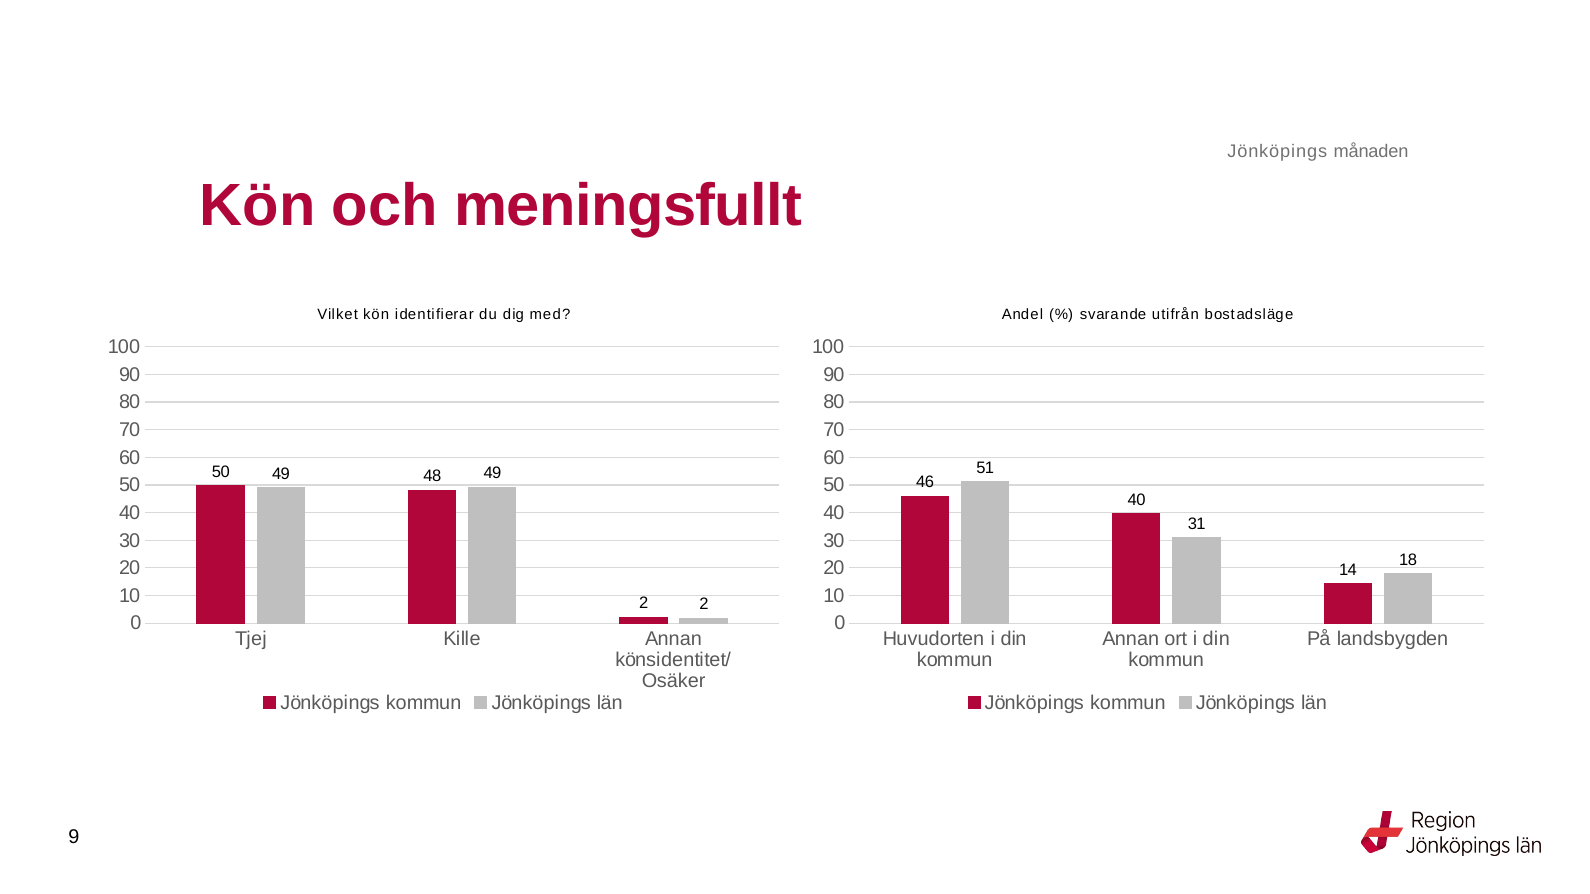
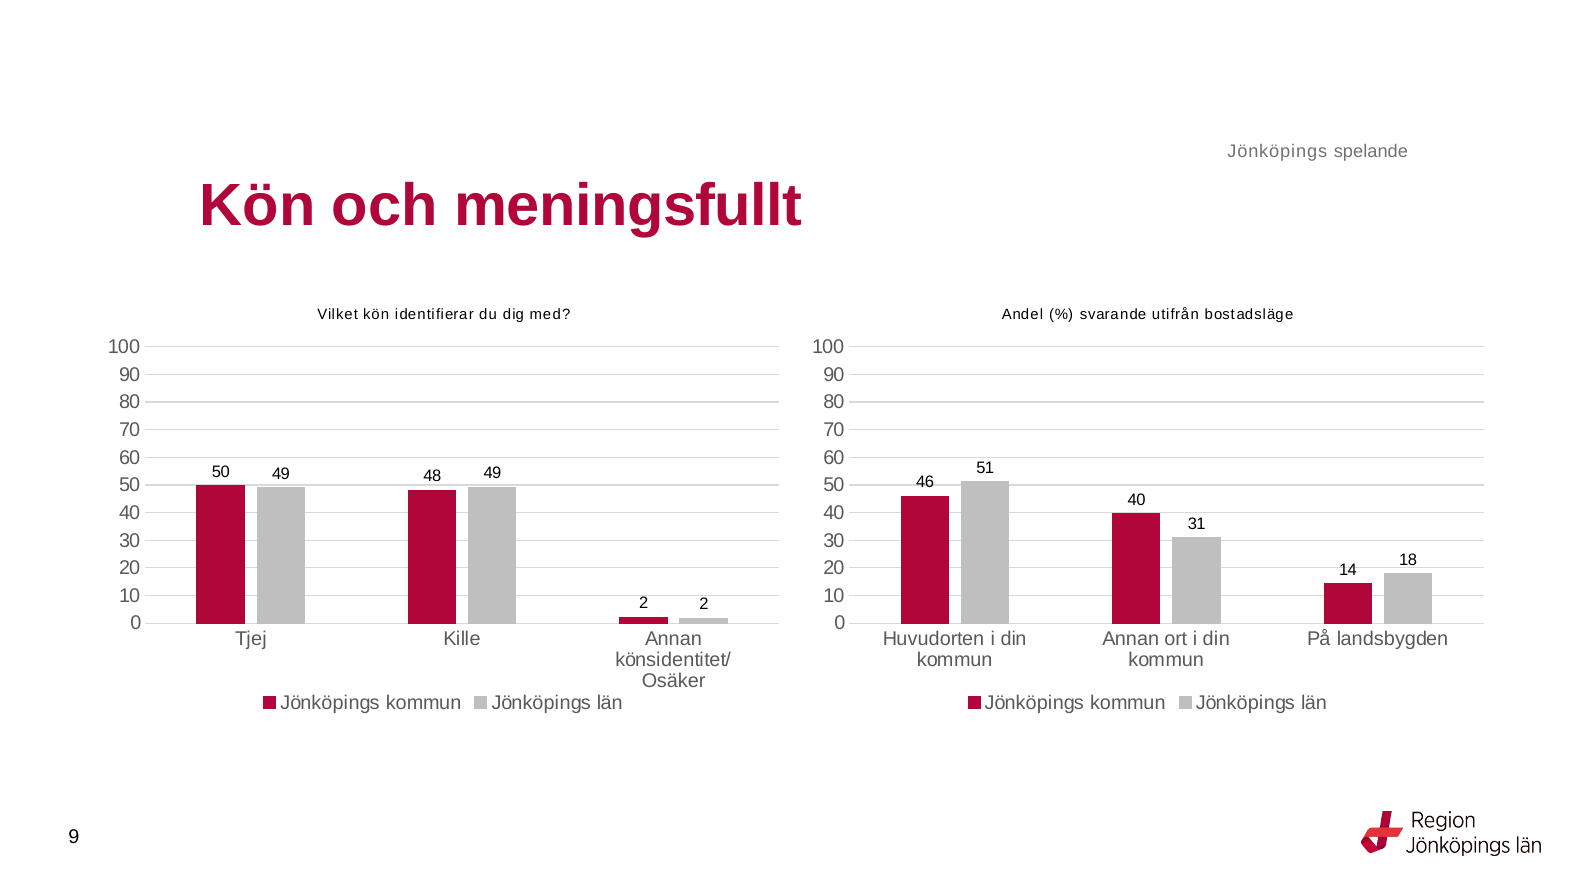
månaden: månaden -> spelande
